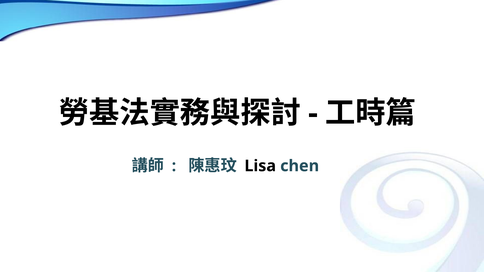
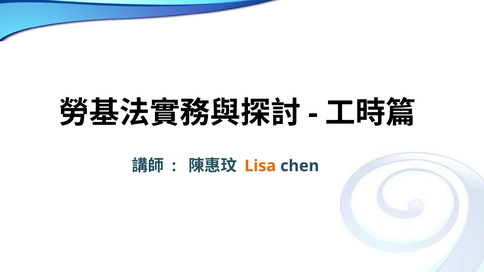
Lisa colour: black -> orange
